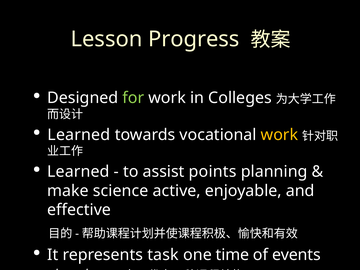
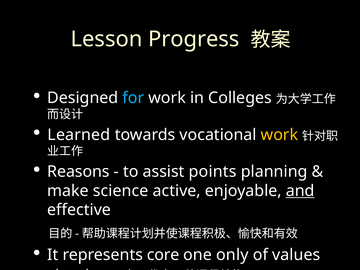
for colour: light green -> light blue
Learned at (78, 172): Learned -> Reasons
and underline: none -> present
task: task -> core
time: time -> only
events: events -> values
